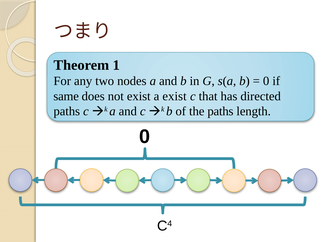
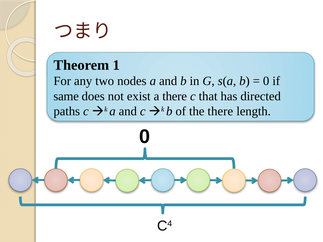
a exist: exist -> there
the paths: paths -> there
